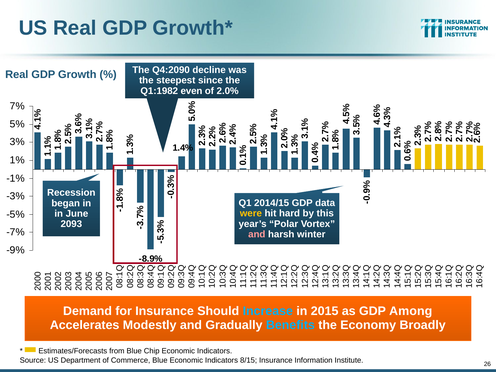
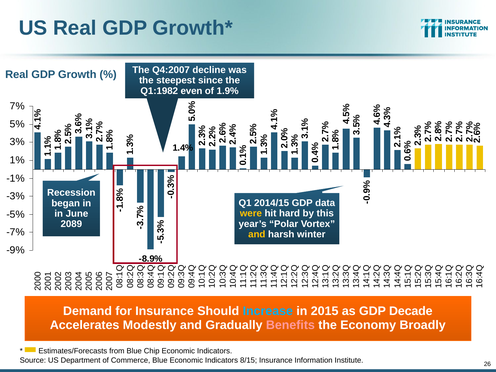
Q4:2090: Q4:2090 -> Q4:2007
2.0%: 2.0% -> 1.9%
2093: 2093 -> 2089
and at (257, 234) colour: pink -> yellow
Among: Among -> Decade
Benefits colour: light blue -> pink
